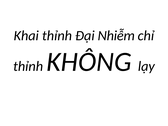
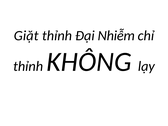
Khai: Khai -> Giặt
